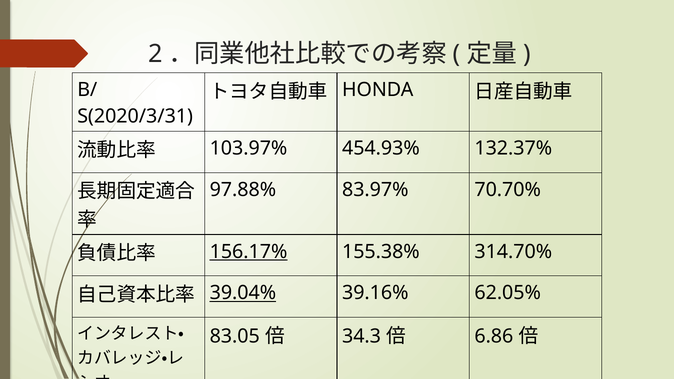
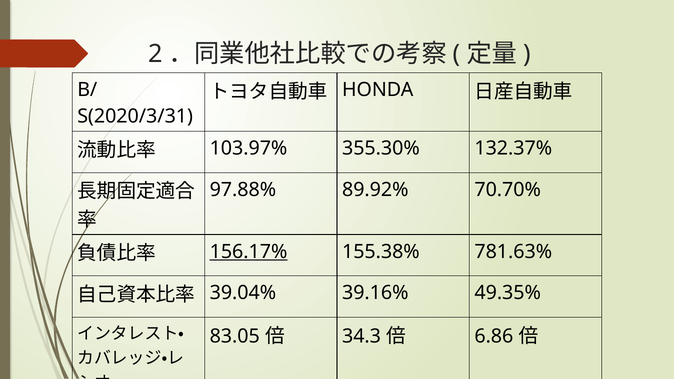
454.93%: 454.93% -> 355.30%
83.97%: 83.97% -> 89.92%
314.70%: 314.70% -> 781.63%
39.04% underline: present -> none
62.05%: 62.05% -> 49.35%
